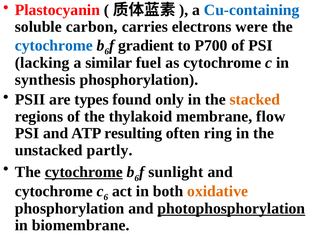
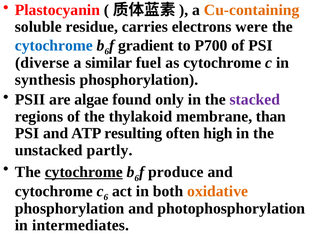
Cu-containing colour: blue -> orange
carbon: carbon -> residue
lacking: lacking -> diverse
types: types -> algae
stacked colour: orange -> purple
flow: flow -> than
ring: ring -> high
sunlight: sunlight -> produce
photophosphorylation underline: present -> none
biomembrane: biomembrane -> intermediates
